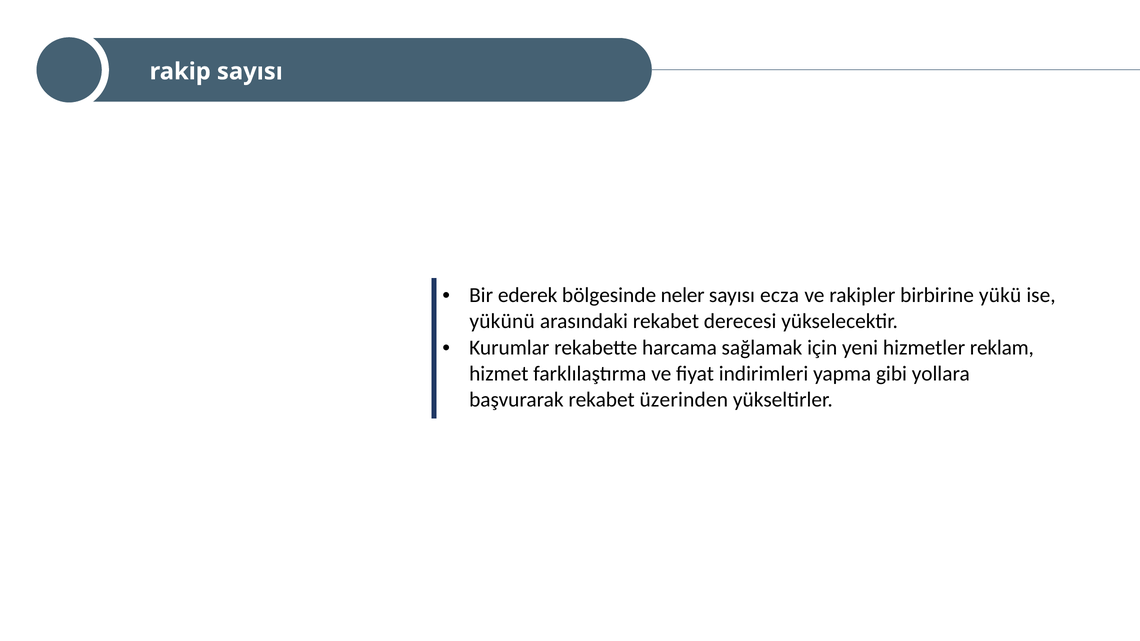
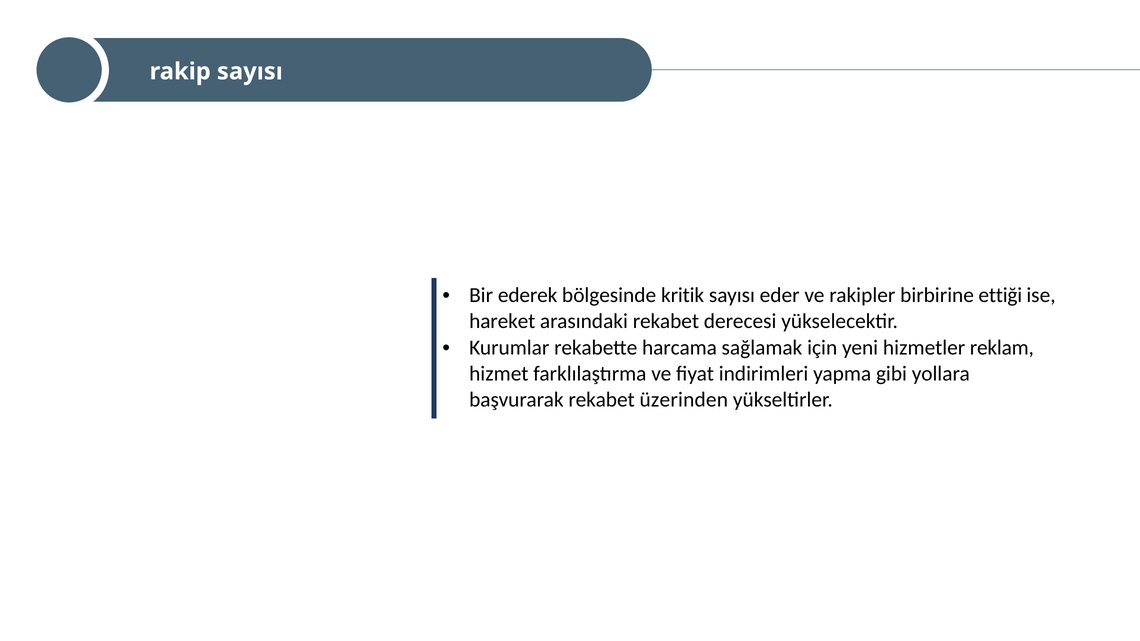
neler: neler -> kritik
ecza: ecza -> eder
yükü: yükü -> ettiği
yükünü: yükünü -> hareket
